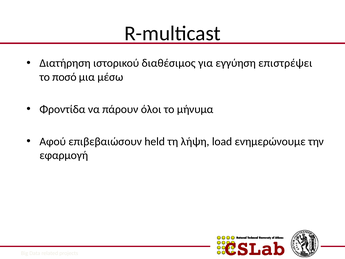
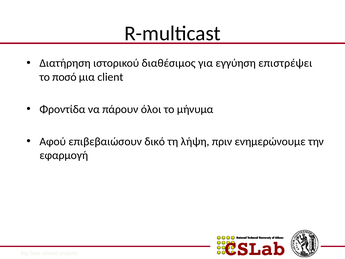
μέσω: μέσω -> client
held: held -> δικό
load: load -> πριν
